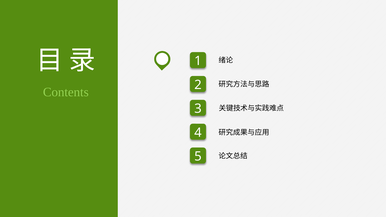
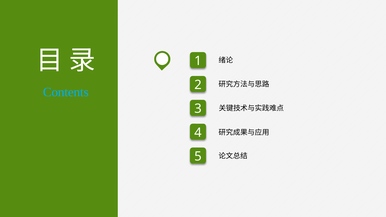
Contents colour: light green -> light blue
